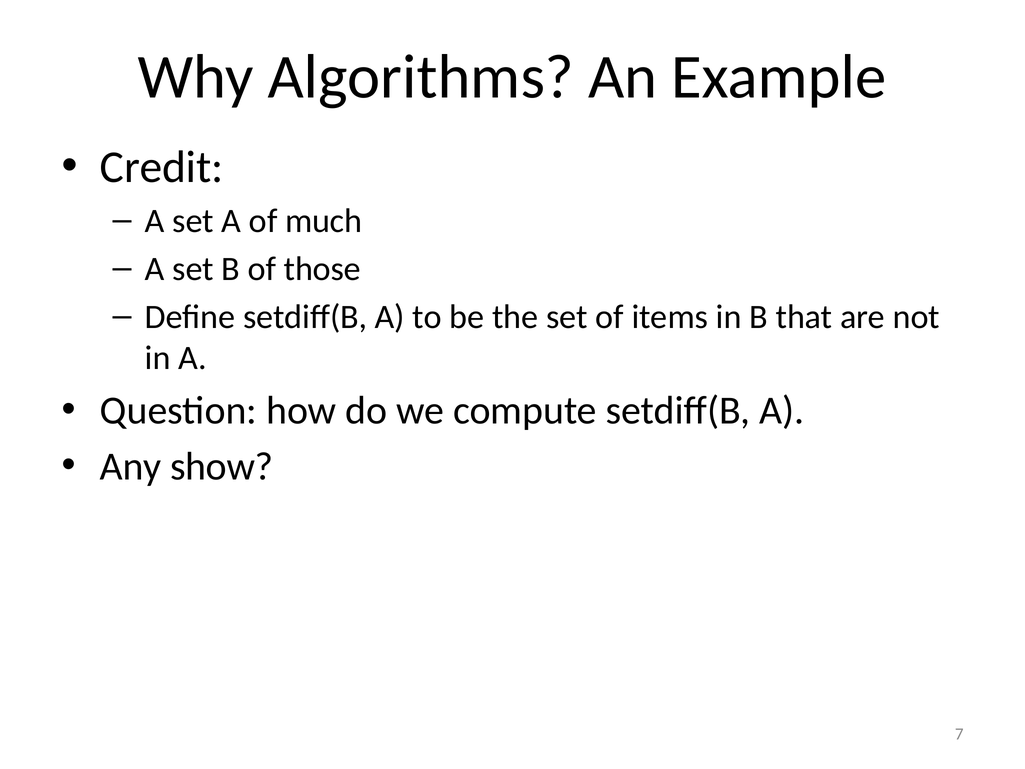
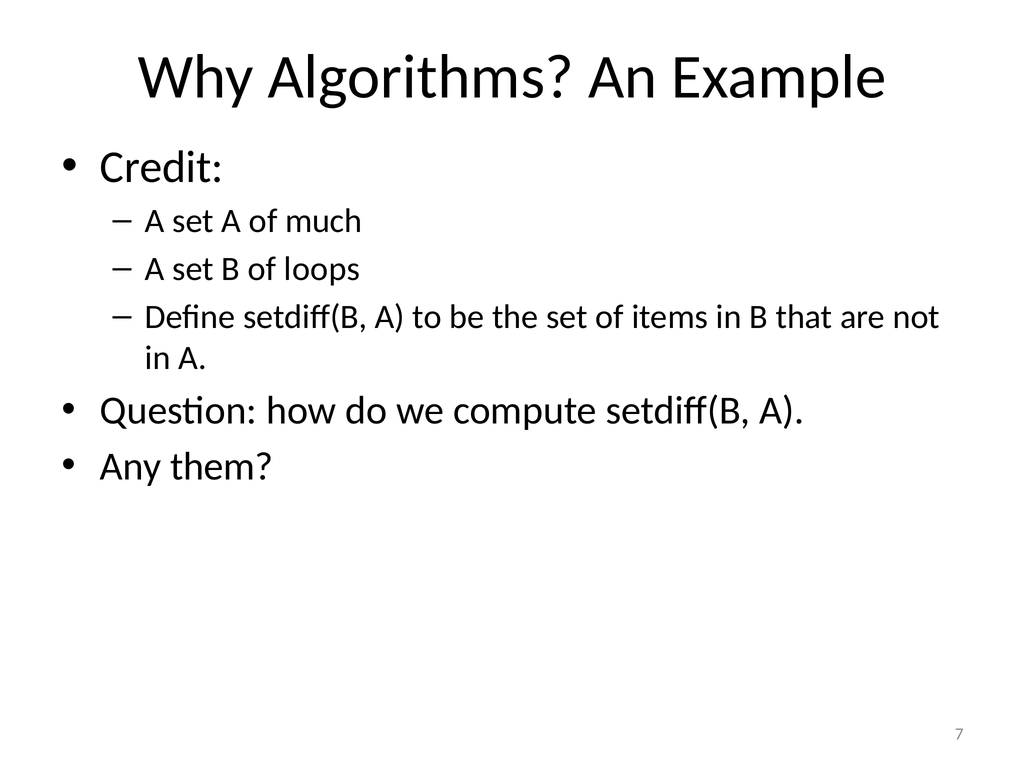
those: those -> loops
show: show -> them
